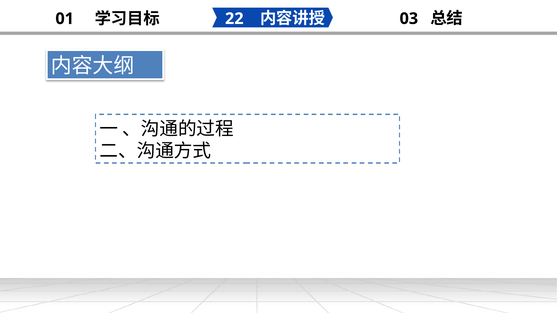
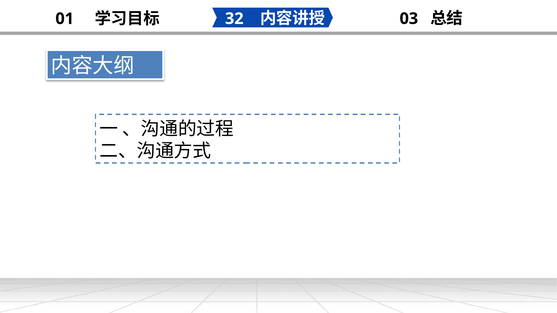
22: 22 -> 32
